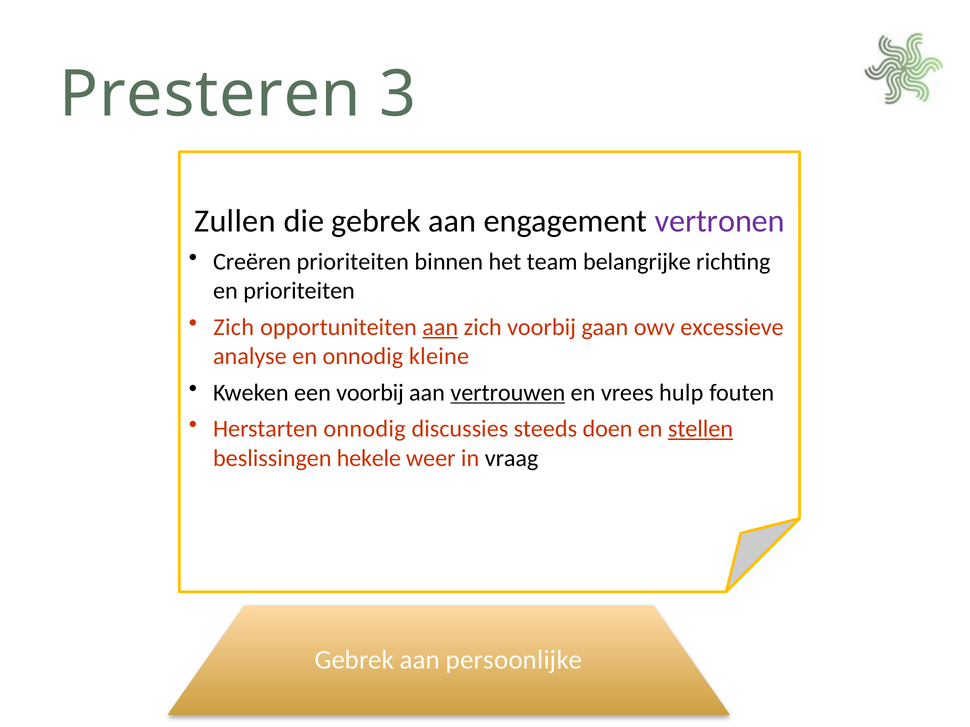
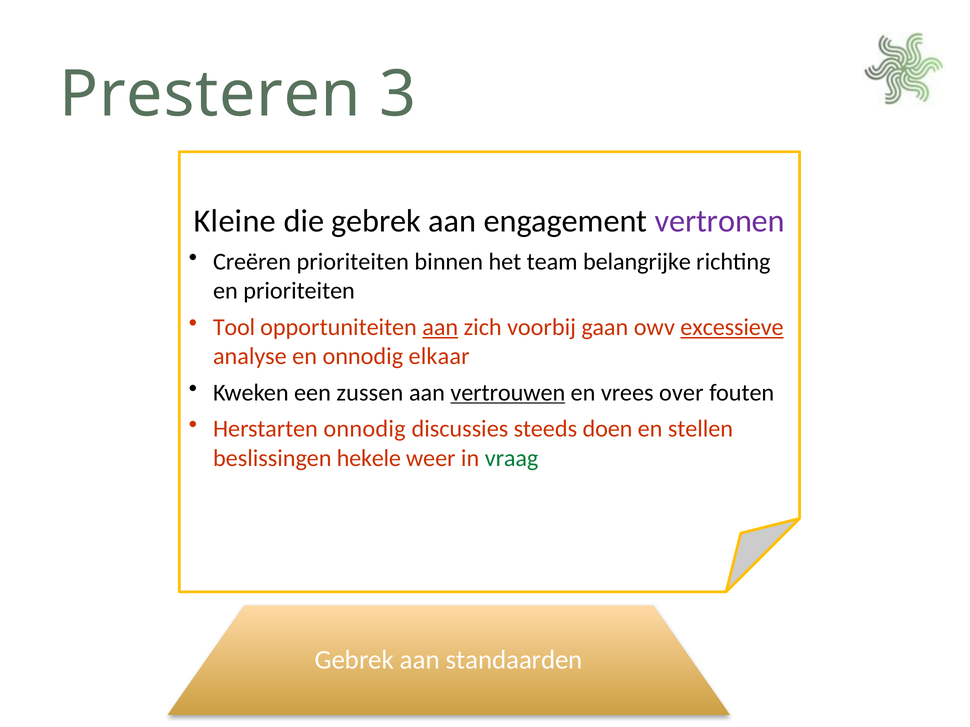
Zullen: Zullen -> Kleine
Zich at (234, 327): Zich -> Tool
excessieve underline: none -> present
kleine: kleine -> elkaar
een voorbij: voorbij -> zussen
hulp: hulp -> over
stellen underline: present -> none
vraag colour: black -> green
persoonlijke: persoonlijke -> standaarden
